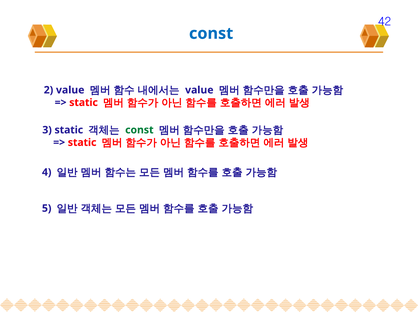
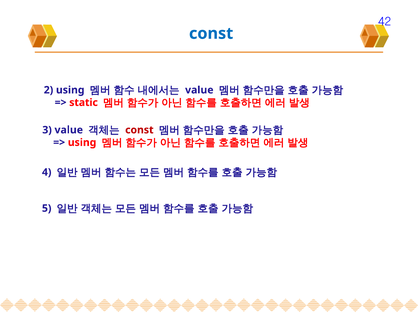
2 value: value -> using
3 static: static -> value
const at (139, 130) colour: green -> red
static at (82, 143): static -> using
